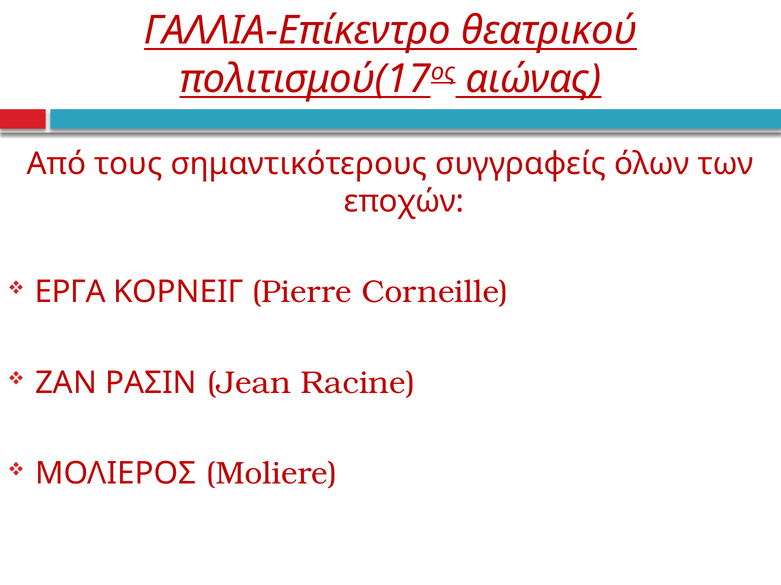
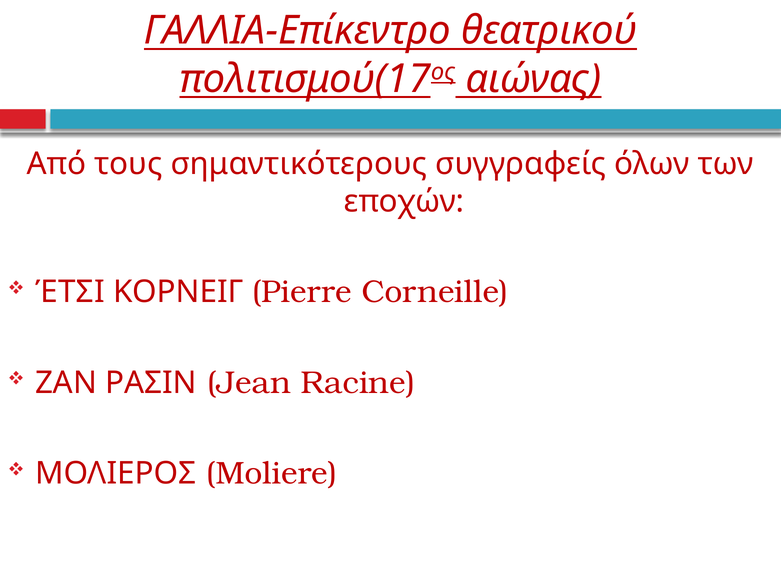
ΕΡΓΑ: ΕΡΓΑ -> ΈΤΣΙ
